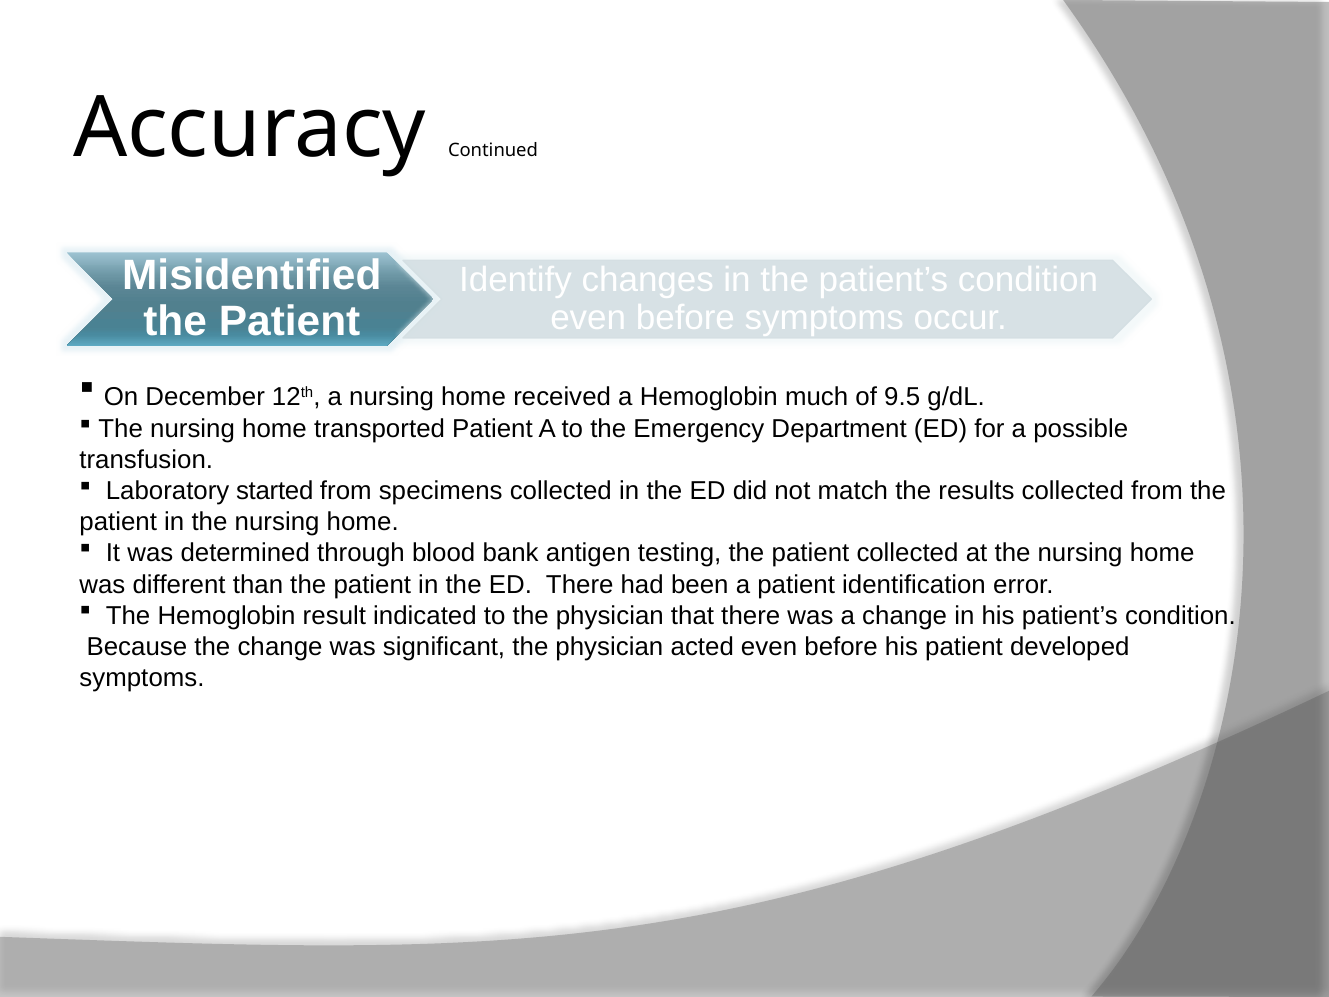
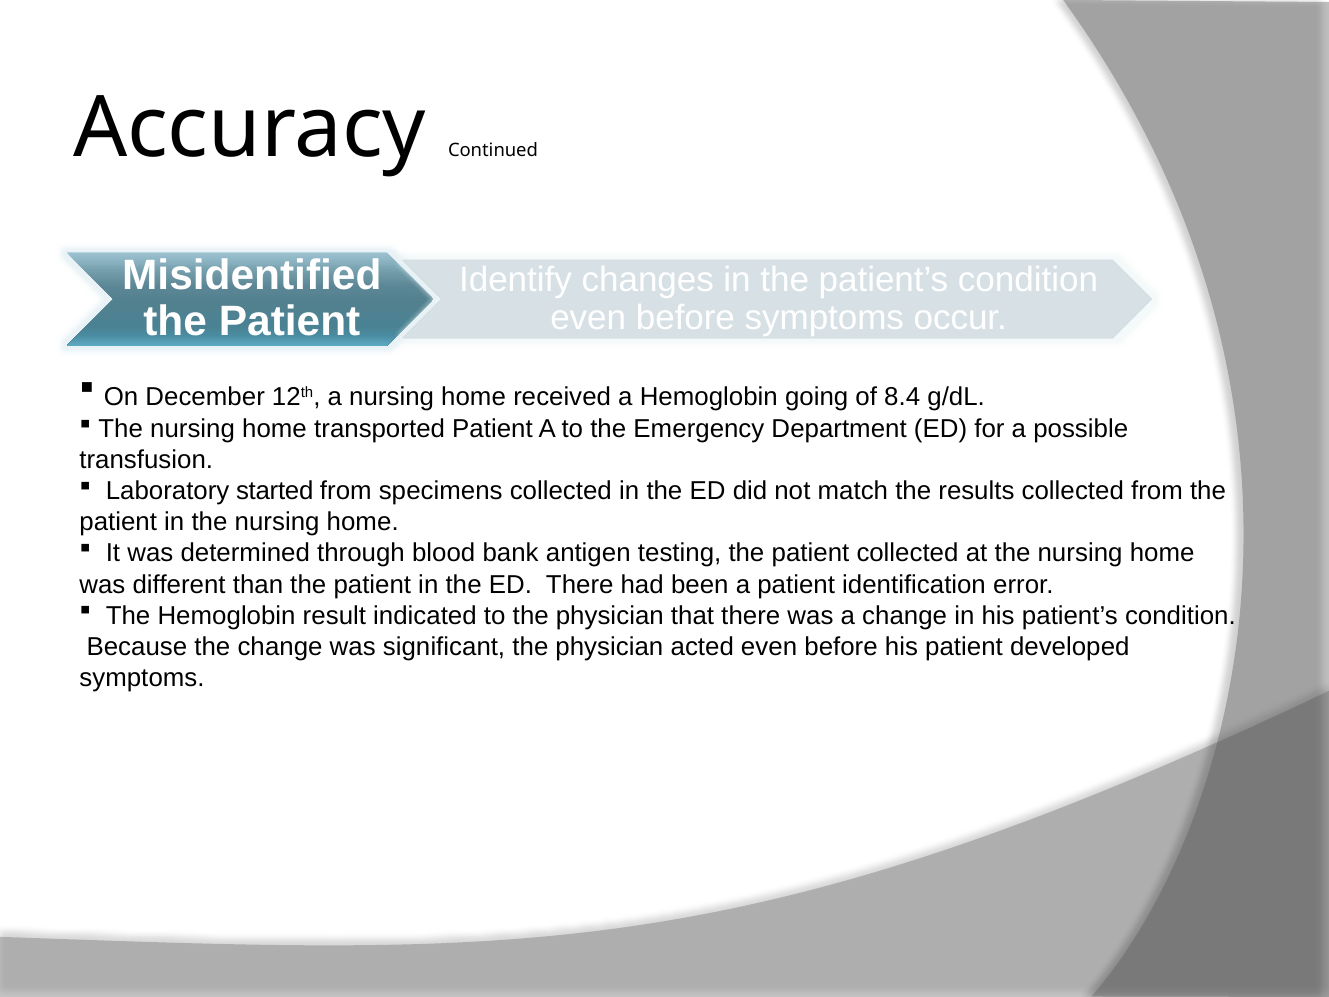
much: much -> going
9.5: 9.5 -> 8.4
